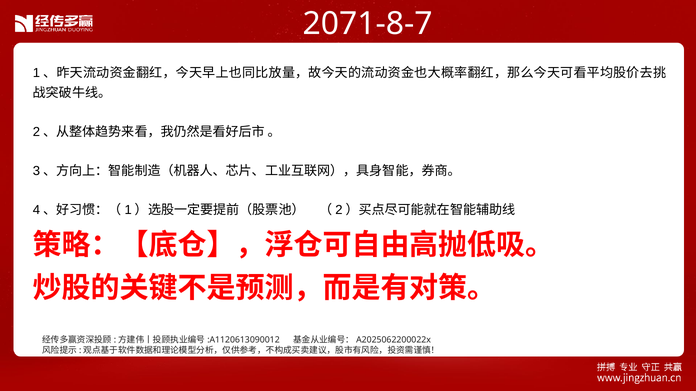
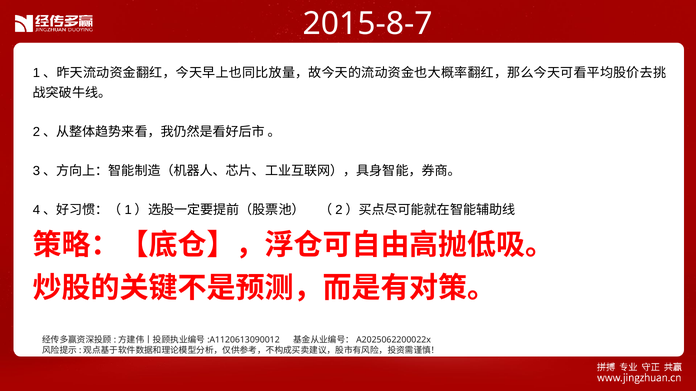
2071-8-7: 2071-8-7 -> 2015-8-7
